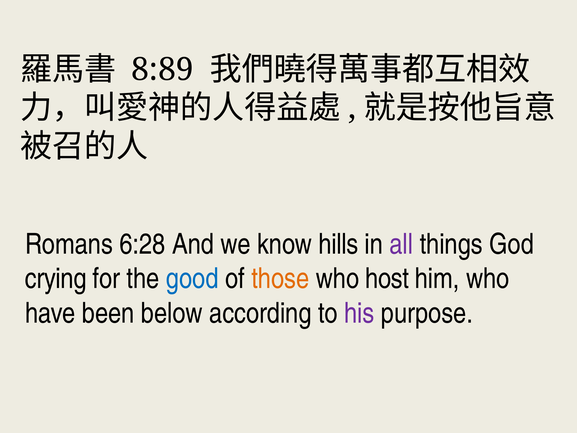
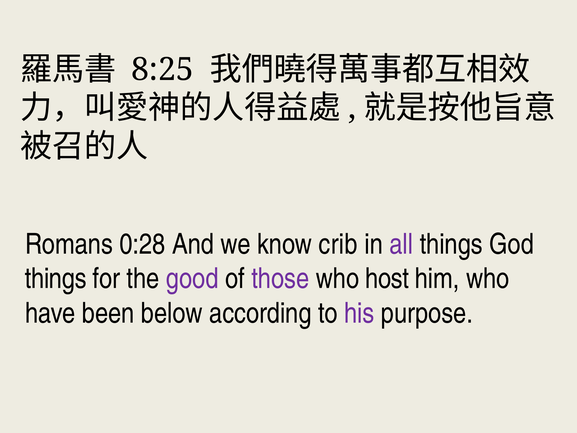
8:89: 8:89 -> 8:25
6:28: 6:28 -> 0:28
hills: hills -> crib
crying at (56, 279): crying -> things
good colour: blue -> purple
those colour: orange -> purple
